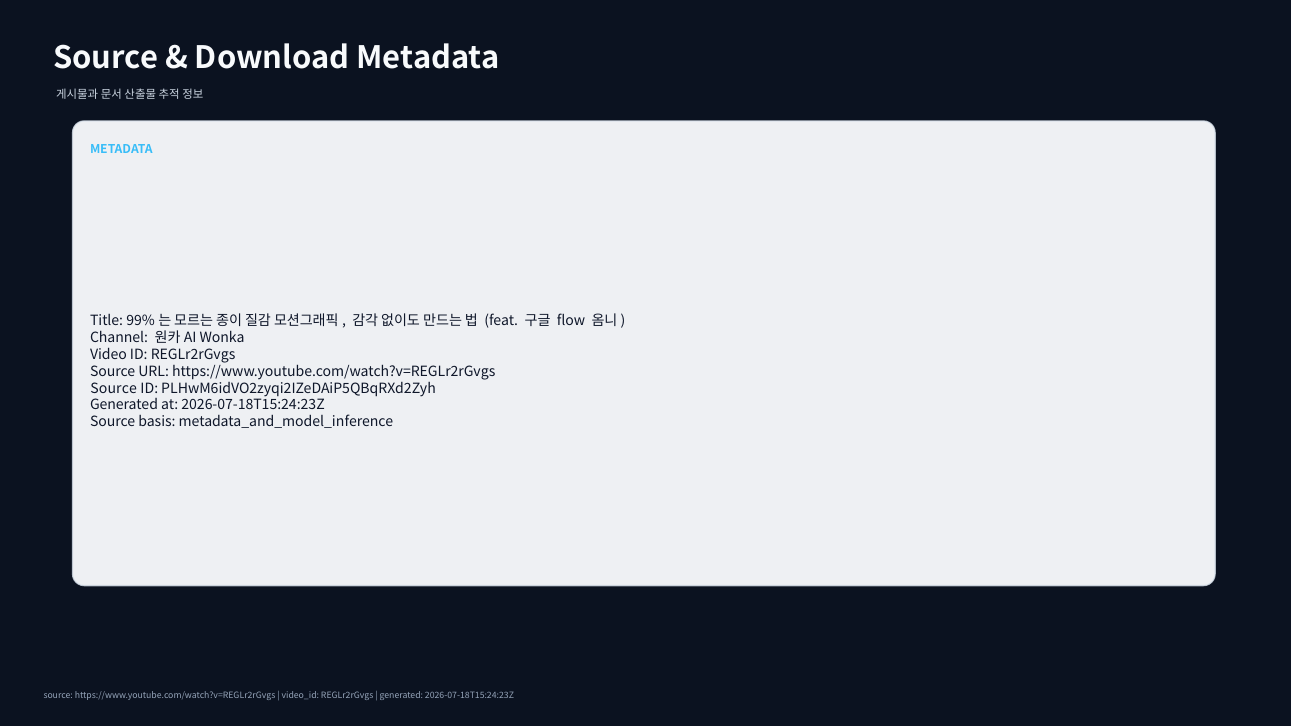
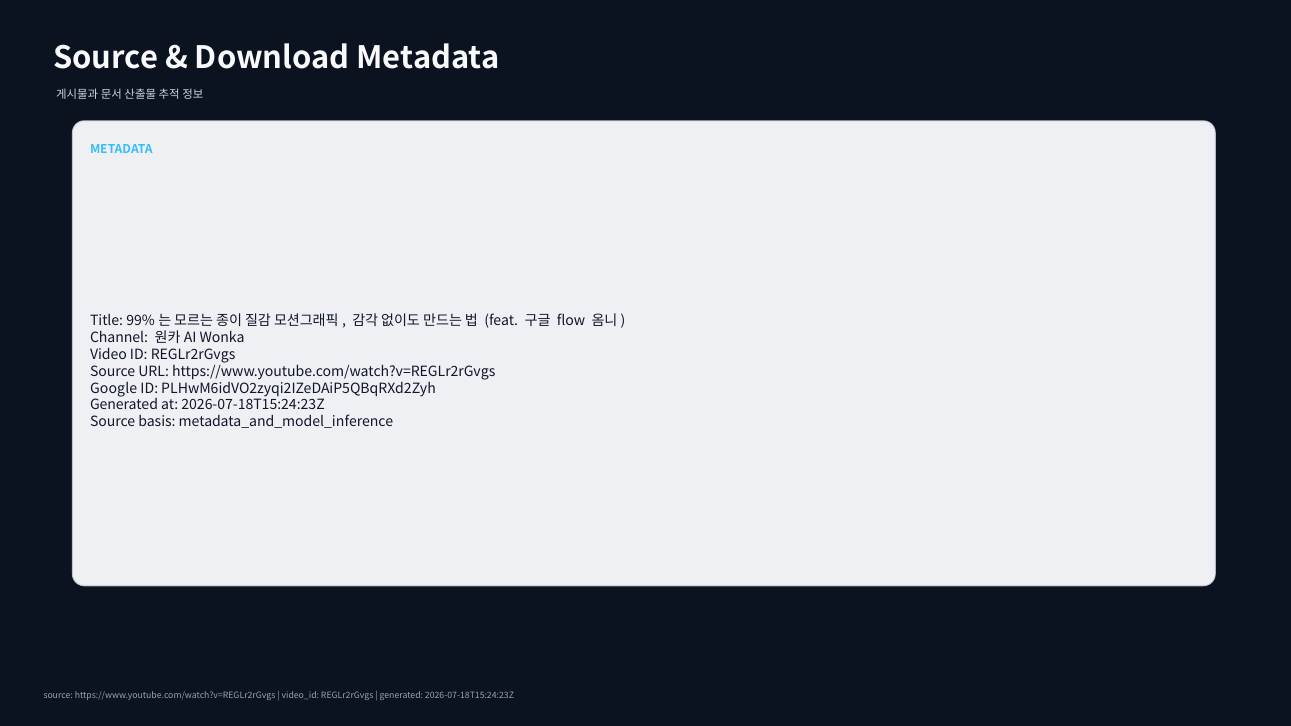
Source at (114, 389): Source -> Google
